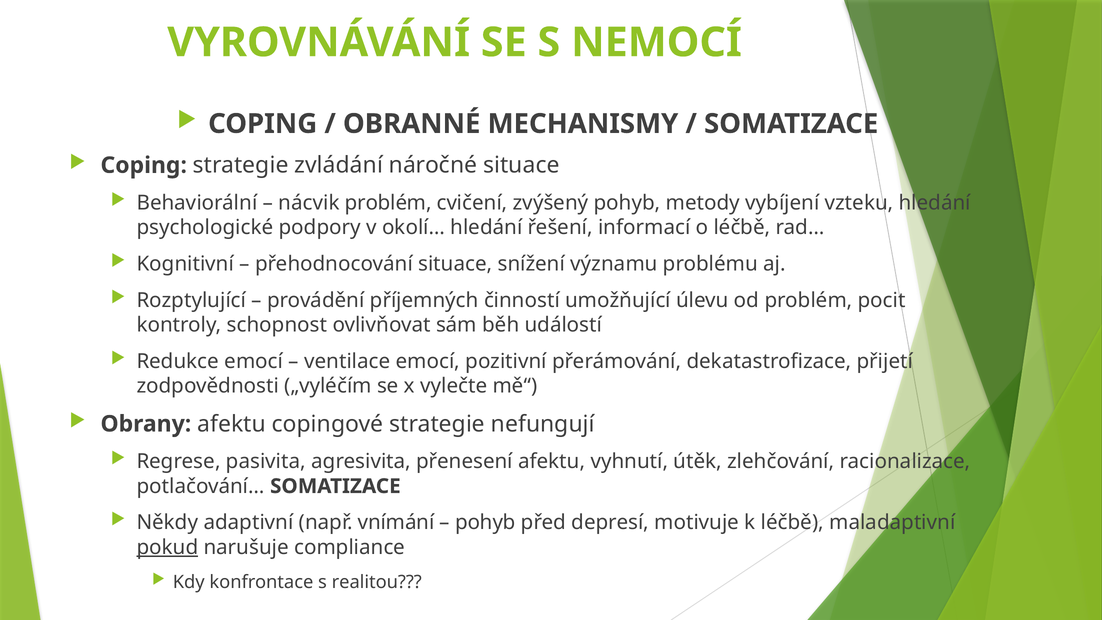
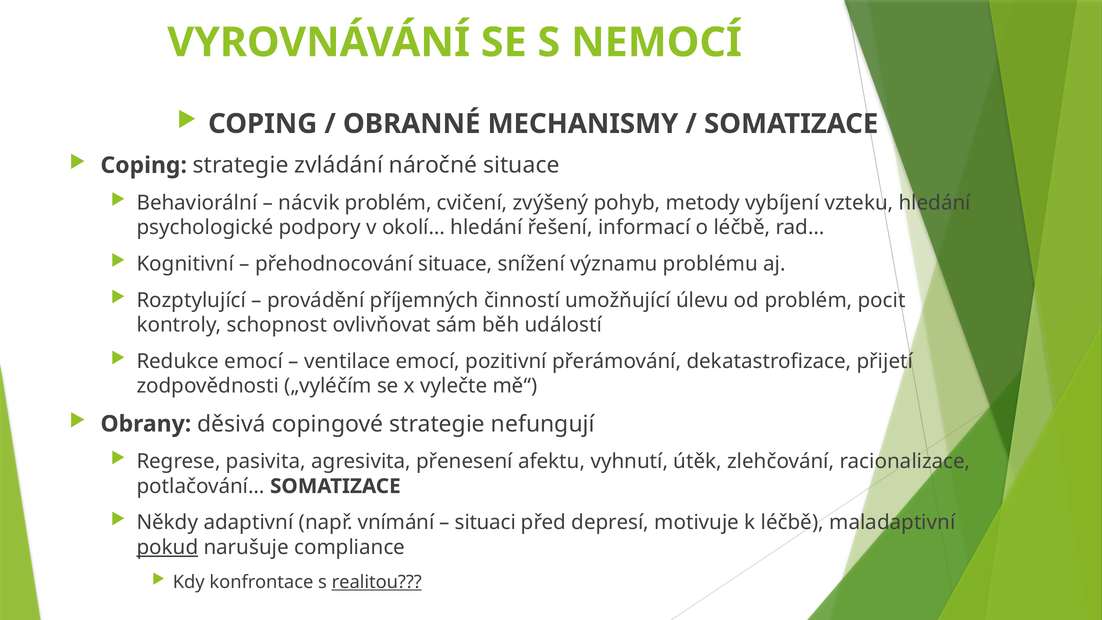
Obrany afektu: afektu -> děsivá
pohyb at (485, 522): pohyb -> situaci
realitou underline: none -> present
